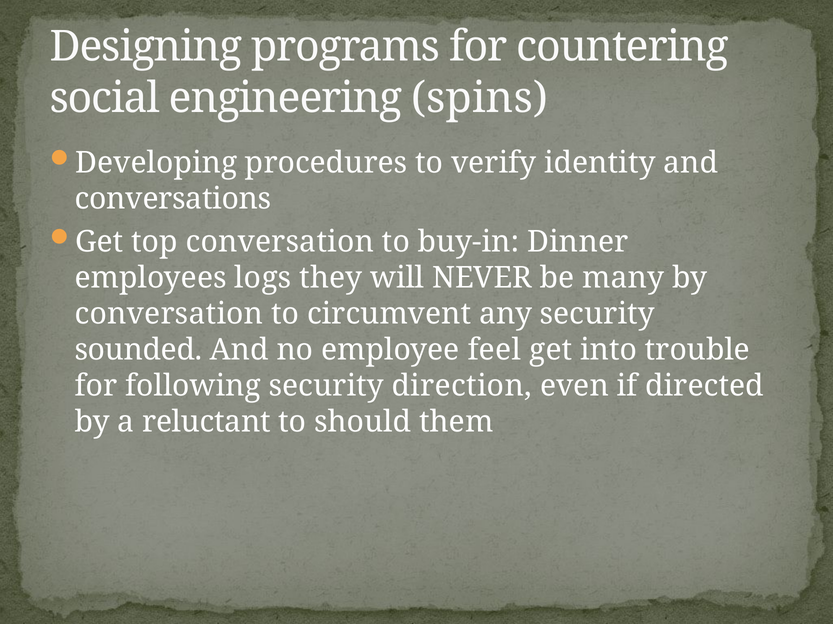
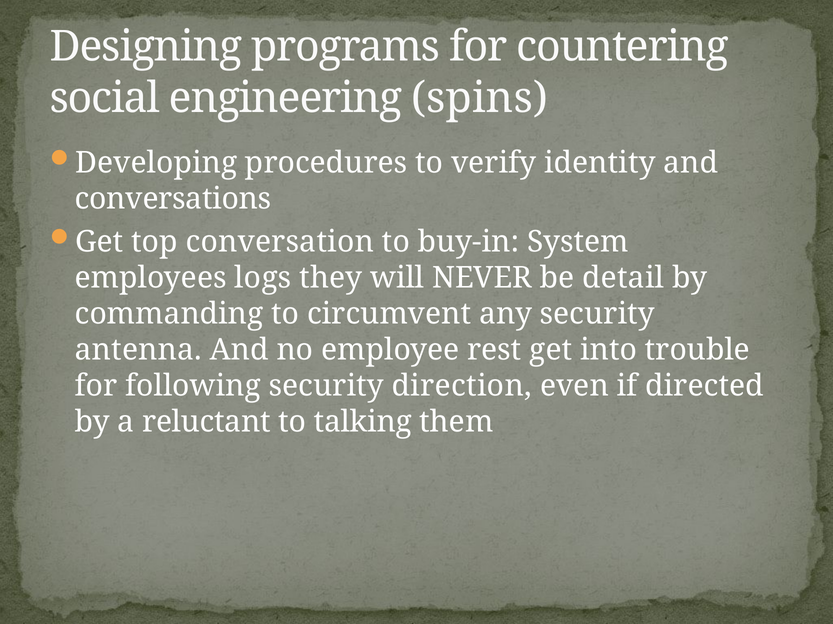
Dinner: Dinner -> System
many: many -> detail
conversation at (169, 314): conversation -> commanding
sounded: sounded -> antenna
feel: feel -> rest
should: should -> talking
